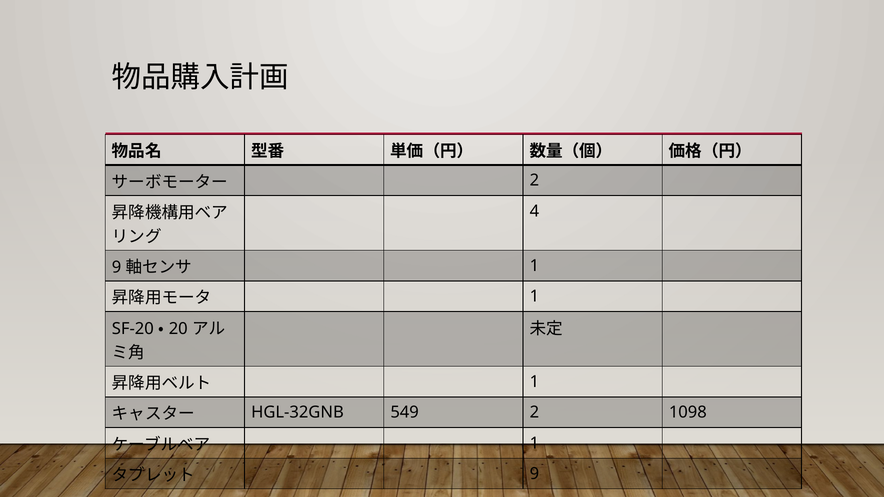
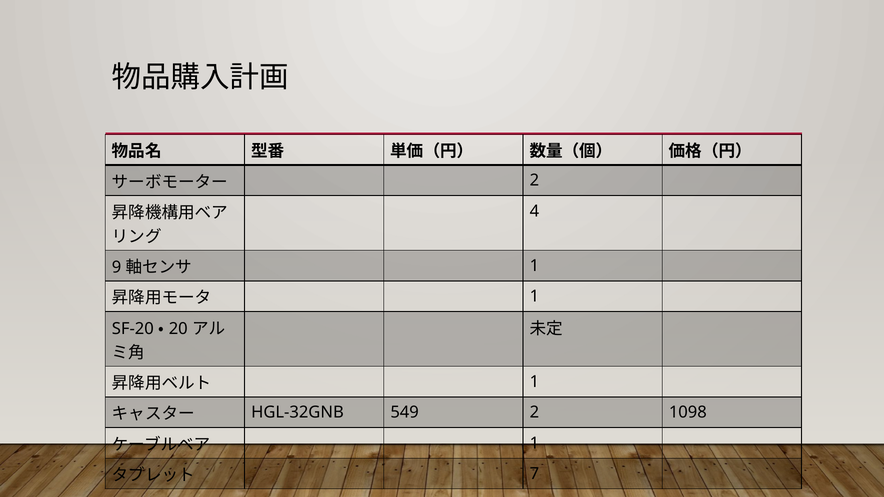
9 at (534, 474): 9 -> 7
